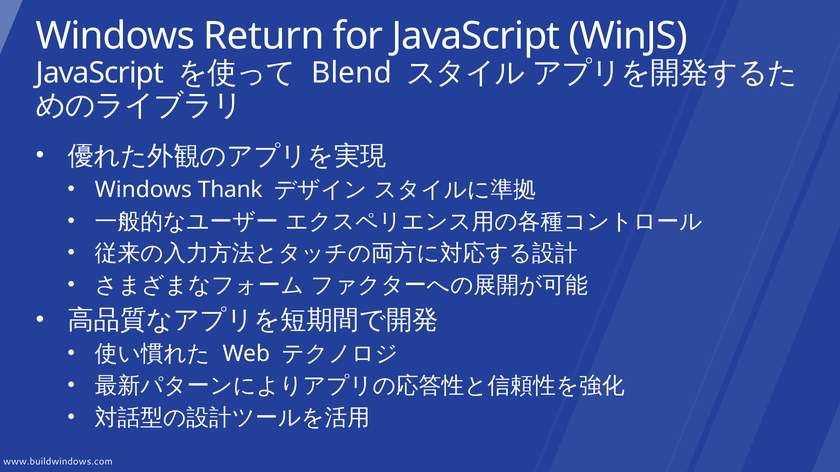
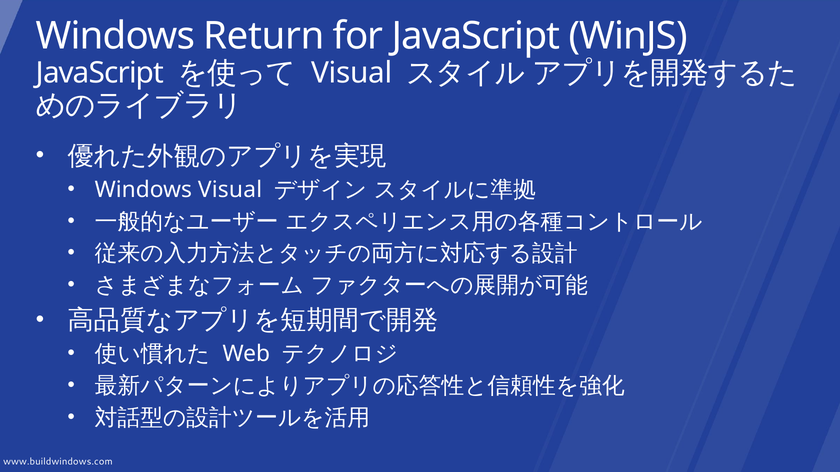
Blend at (352, 73): Blend -> Visual
Windows Thank: Thank -> Visual
